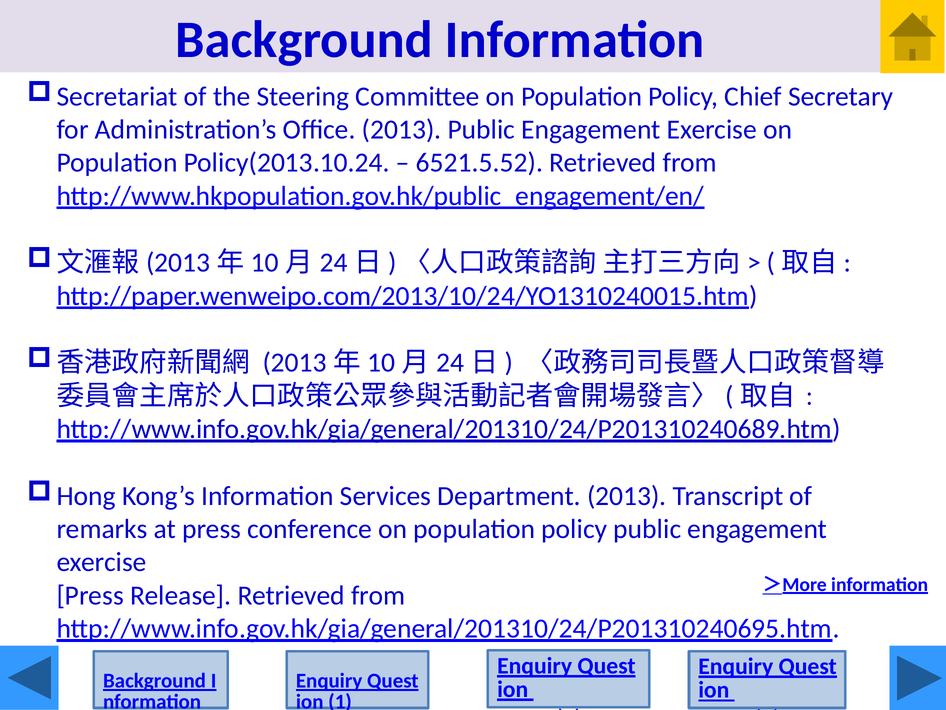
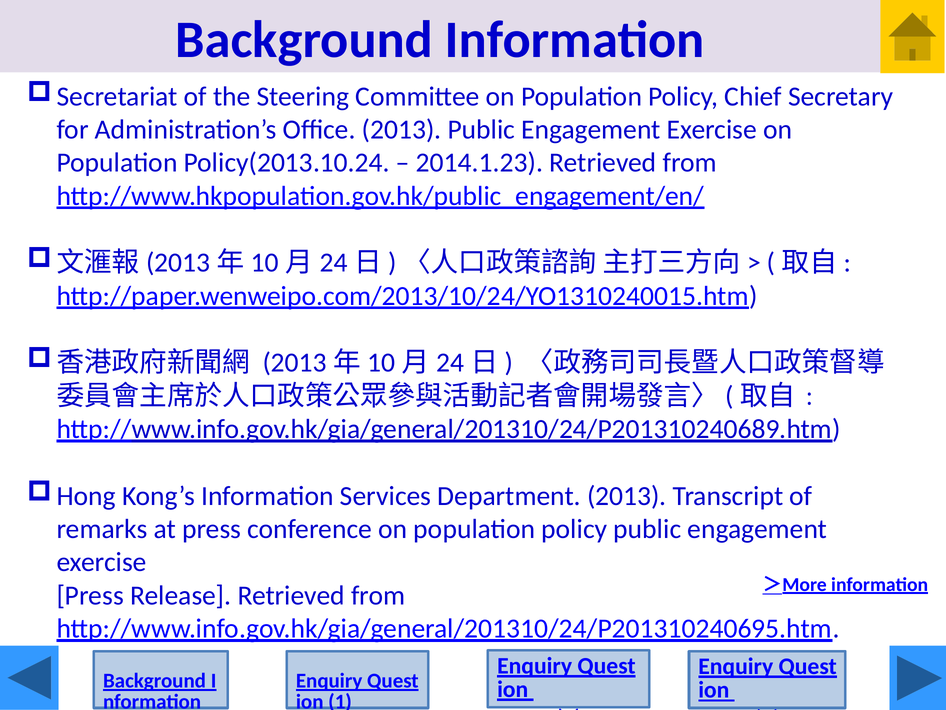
6521.5.52: 6521.5.52 -> 2014.1.23
